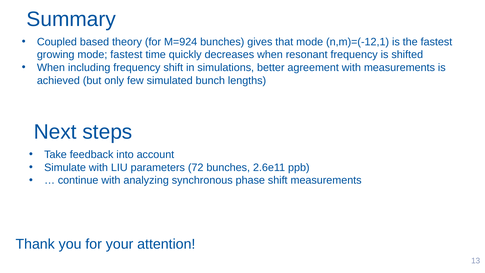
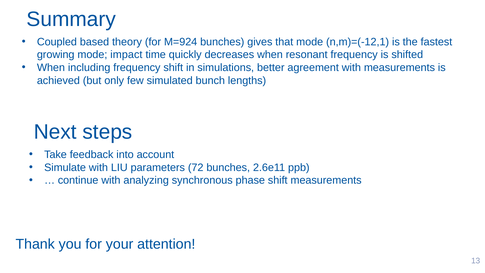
mode fastest: fastest -> impact
